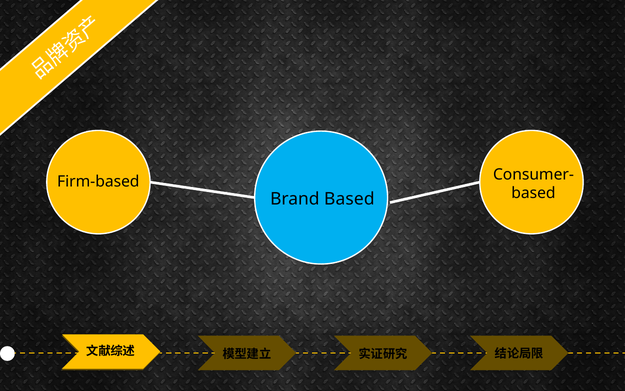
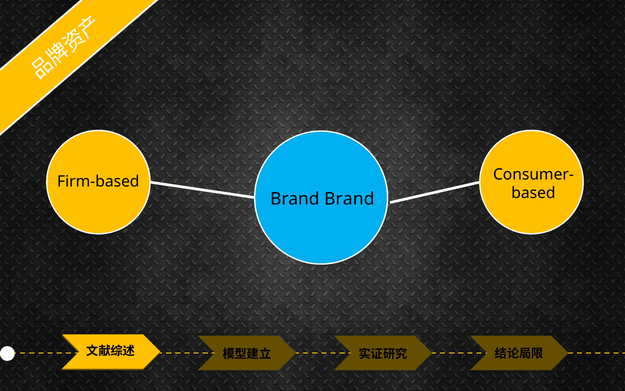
Brand Based: Based -> Brand
